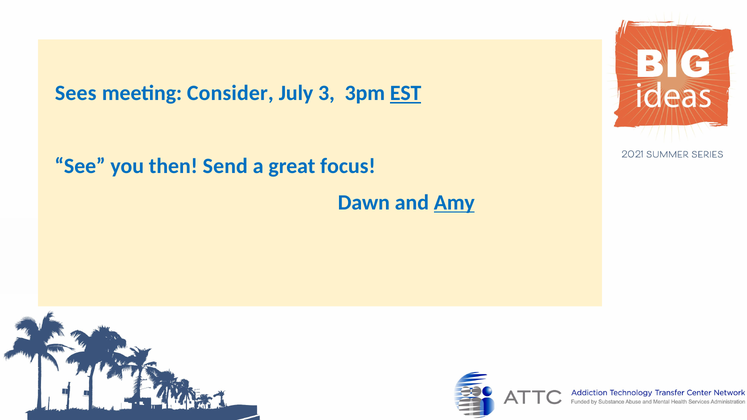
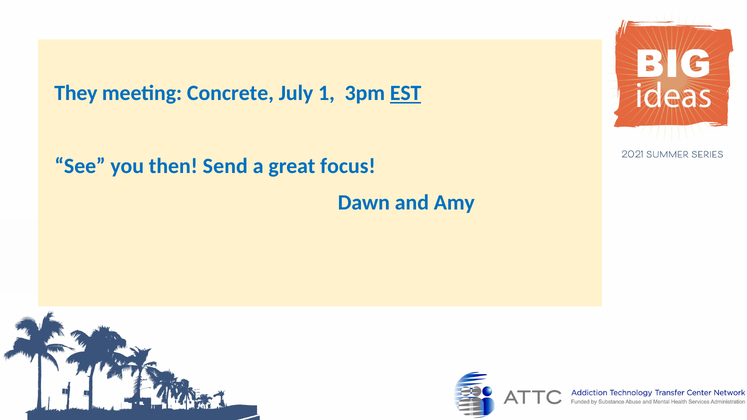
Sees: Sees -> They
Consider: Consider -> Concrete
3: 3 -> 1
Amy underline: present -> none
